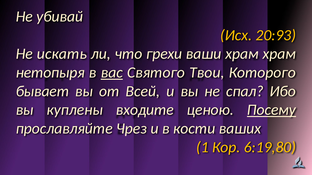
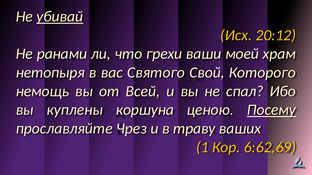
убивай underline: none -> present
20:93: 20:93 -> 20:12
искать: искать -> ранами
ваши храм: храм -> моей
вас underline: present -> none
Твои: Твои -> Свой
бывает: бывает -> немощь
входите: входите -> коршуна
кости: кости -> траву
6:19,80: 6:19,80 -> 6:62,69
